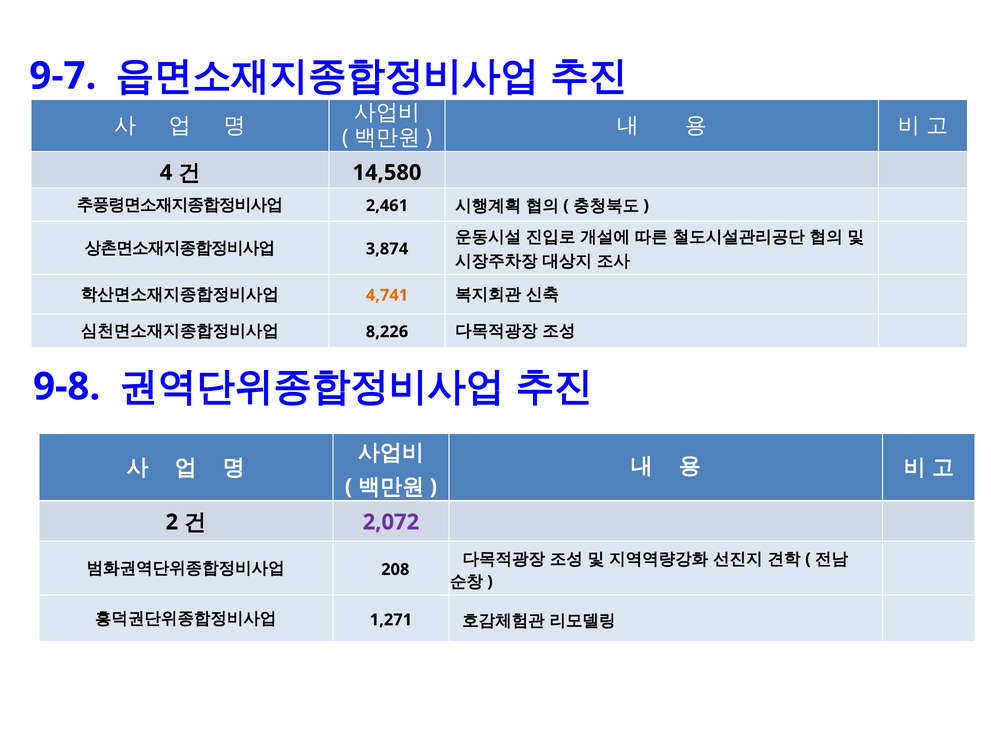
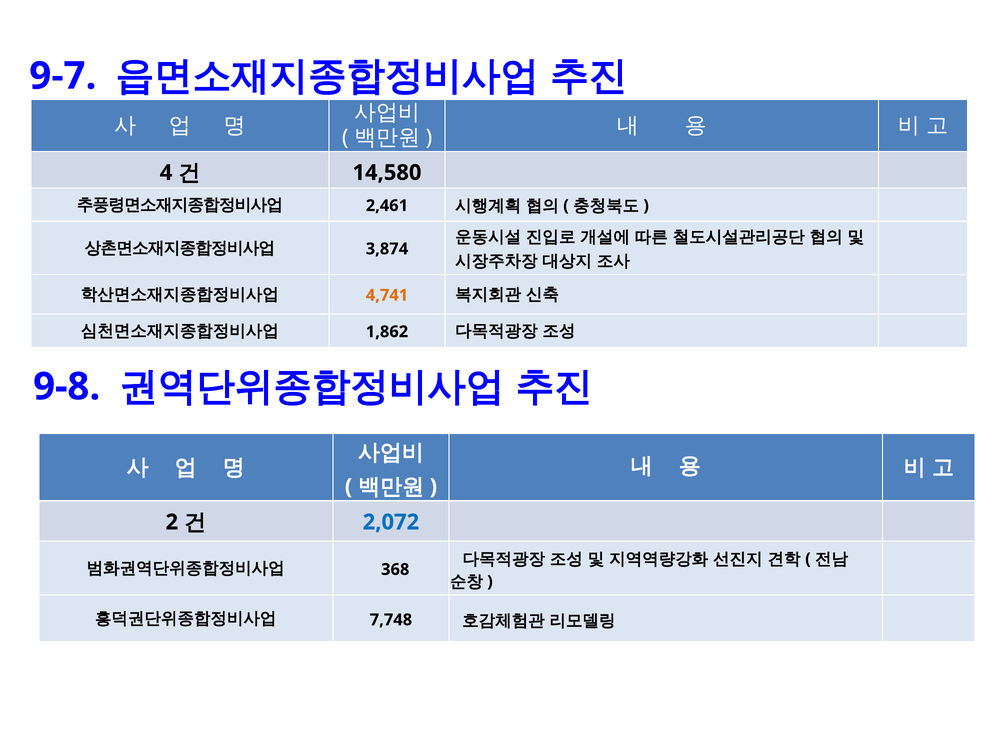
8,226: 8,226 -> 1,862
2,072 colour: purple -> blue
208: 208 -> 368
1,271: 1,271 -> 7,748
